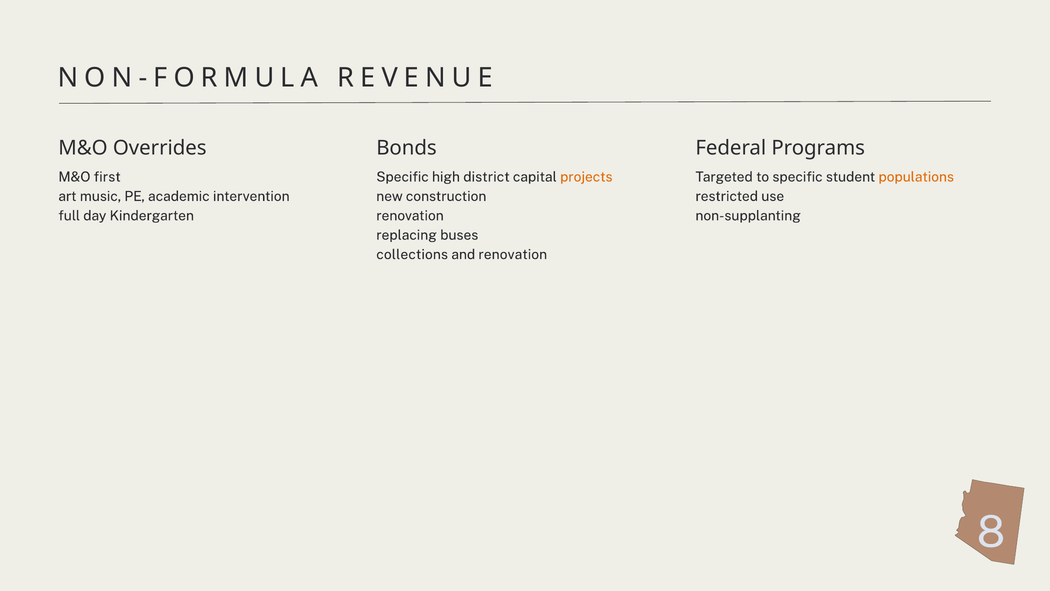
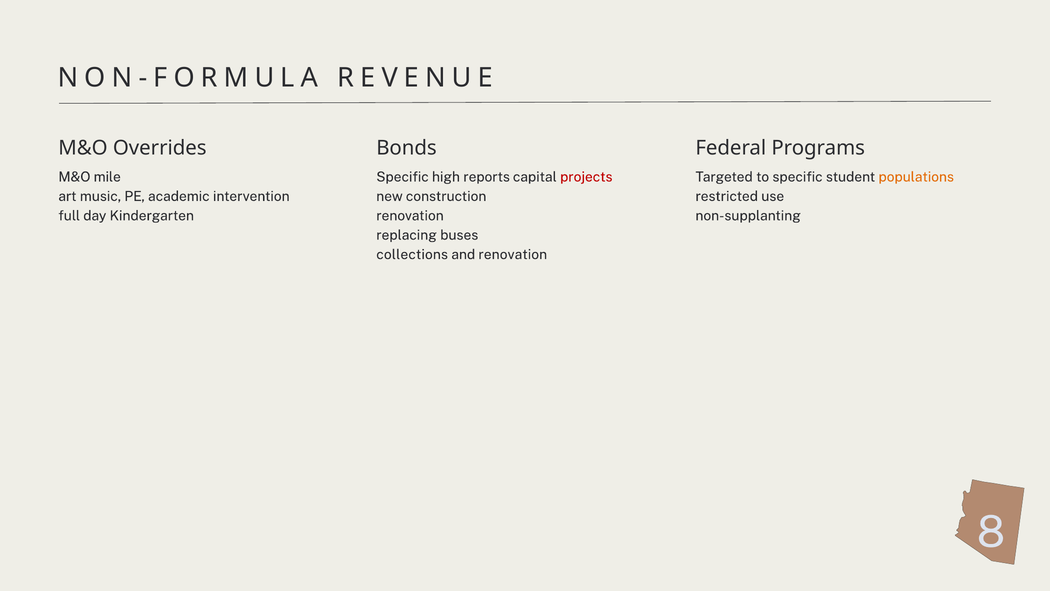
first: first -> mile
district: district -> reports
projects colour: orange -> red
